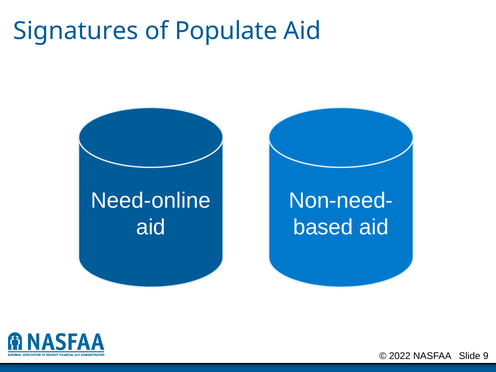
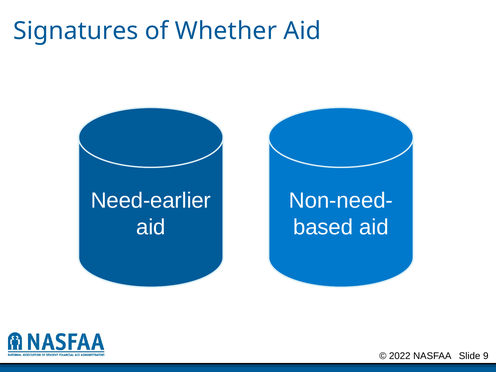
Populate: Populate -> Whether
Need-online: Need-online -> Need-earlier
